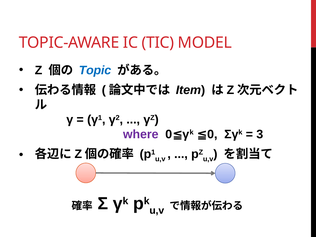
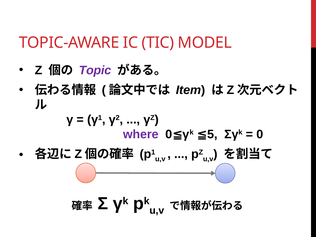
Topic colour: blue -> purple
0 at (212, 134): 0 -> 5
3 at (260, 134): 3 -> 0
